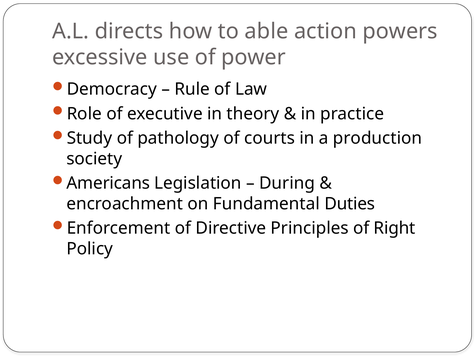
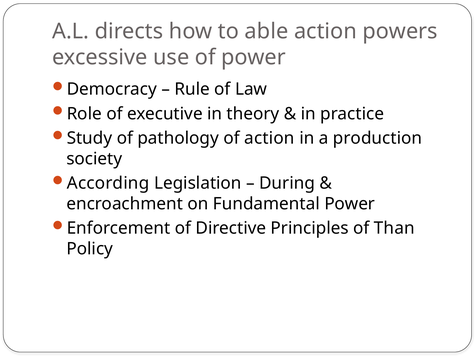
of courts: courts -> action
Americans: Americans -> According
Fundamental Duties: Duties -> Power
Right: Right -> Than
